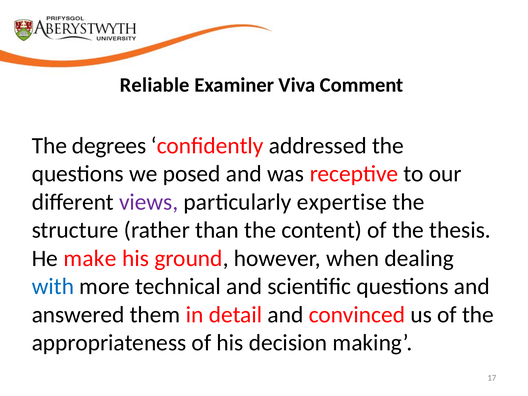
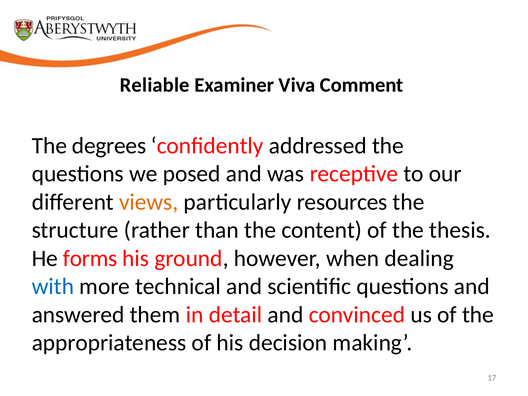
views colour: purple -> orange
expertise: expertise -> resources
make: make -> forms
